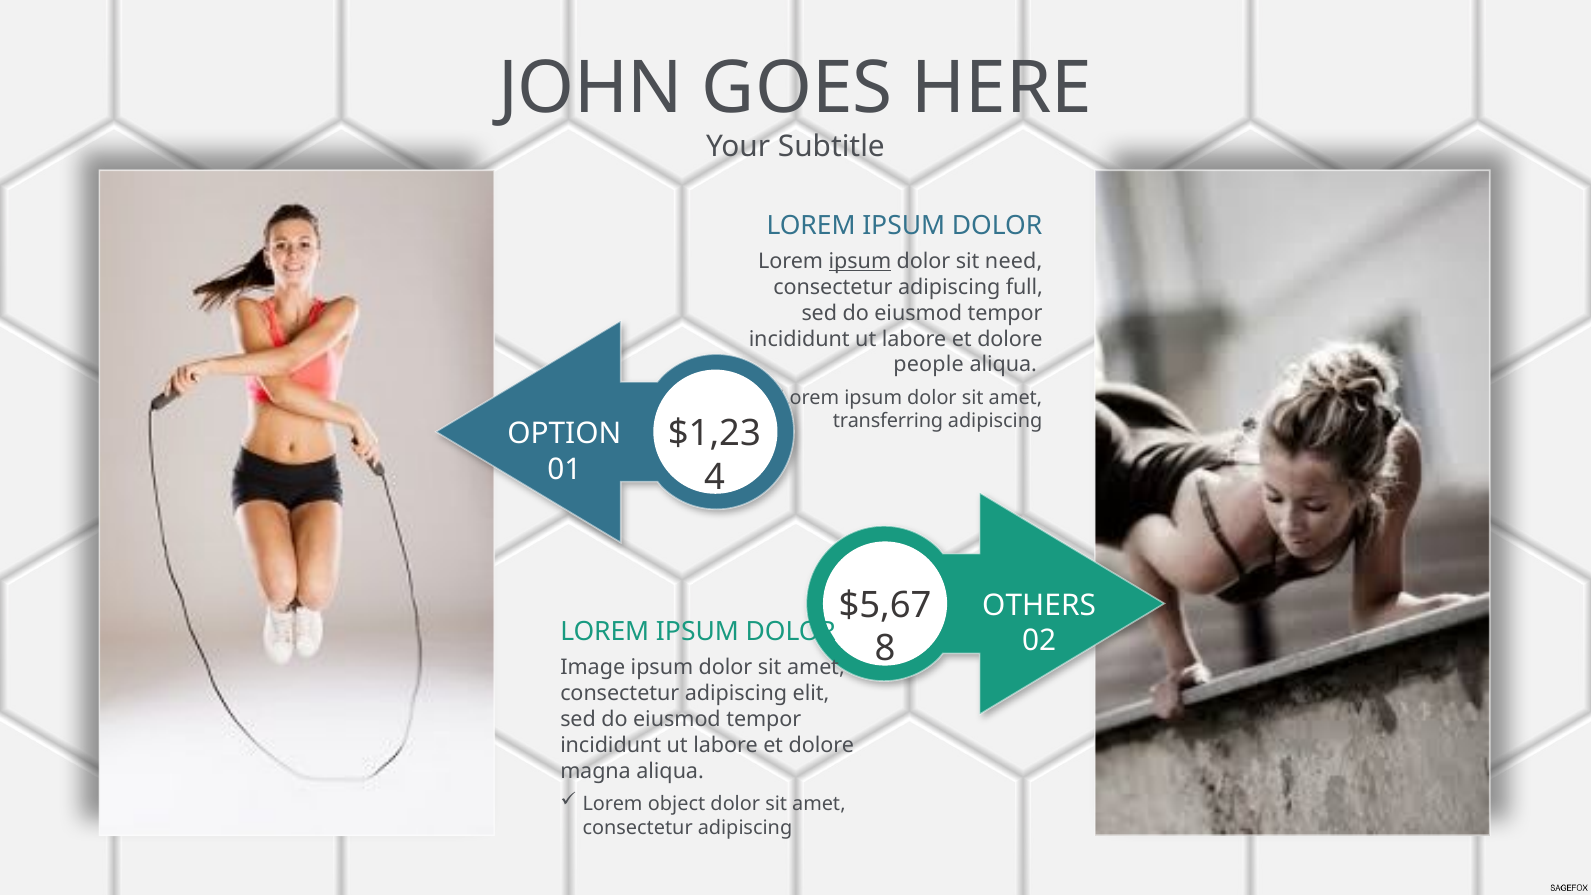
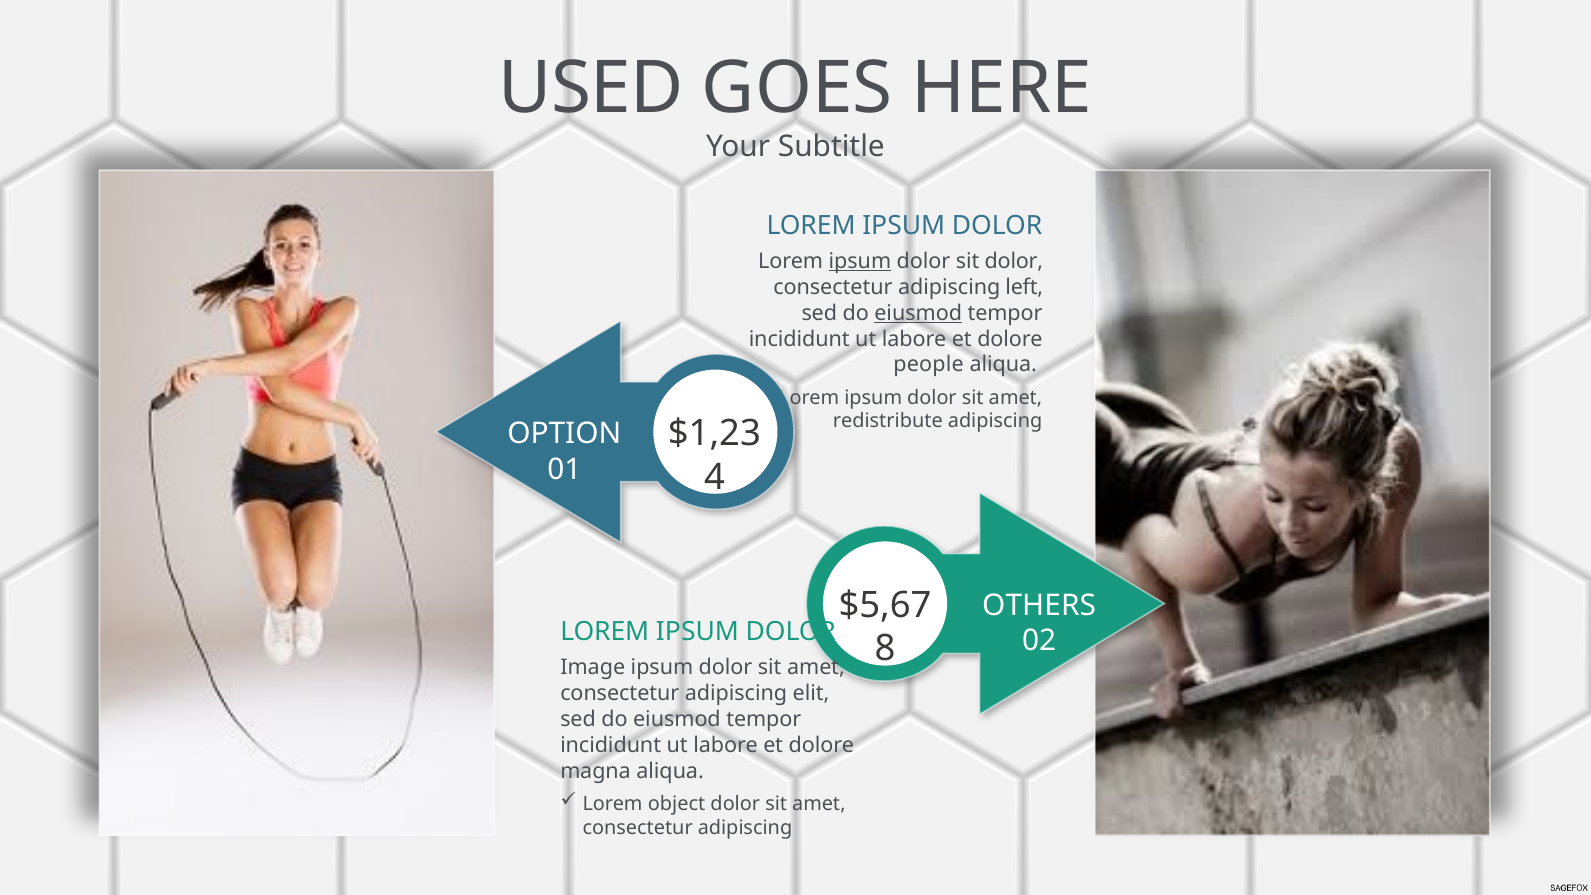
JOHN: JOHN -> USED
sit need: need -> dolor
full: full -> left
eiusmod at (918, 313) underline: none -> present
transferring: transferring -> redistribute
